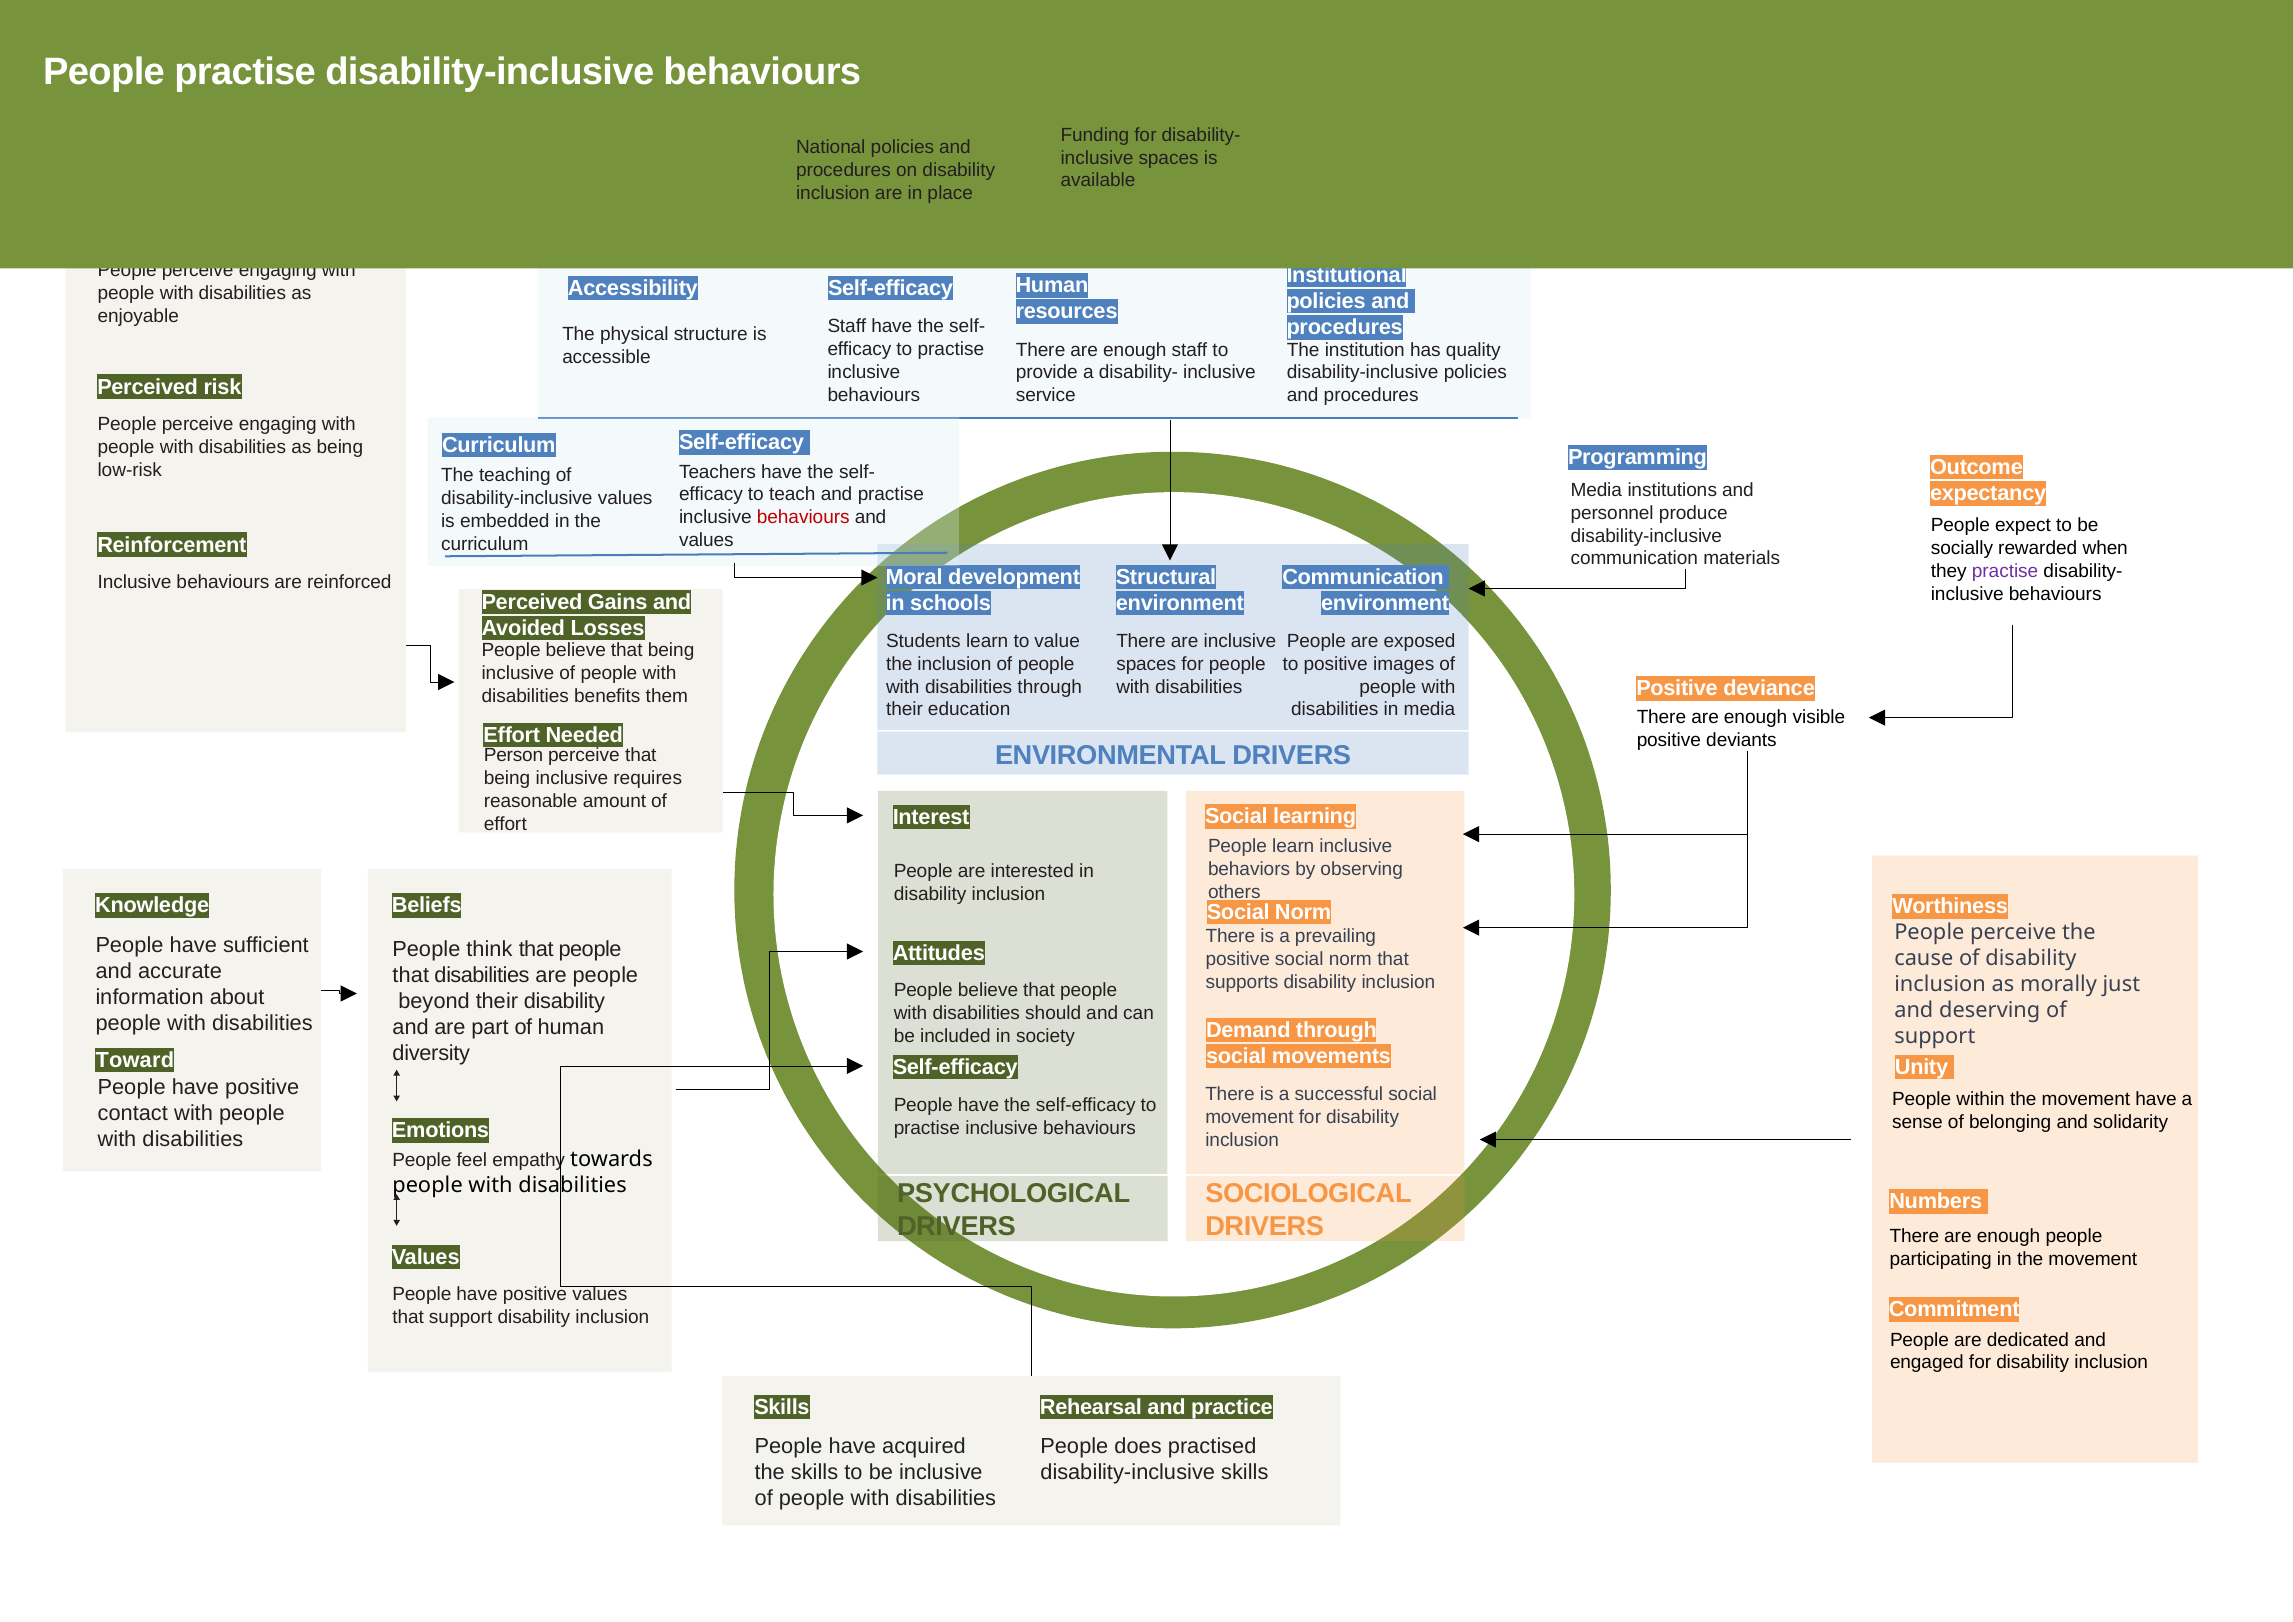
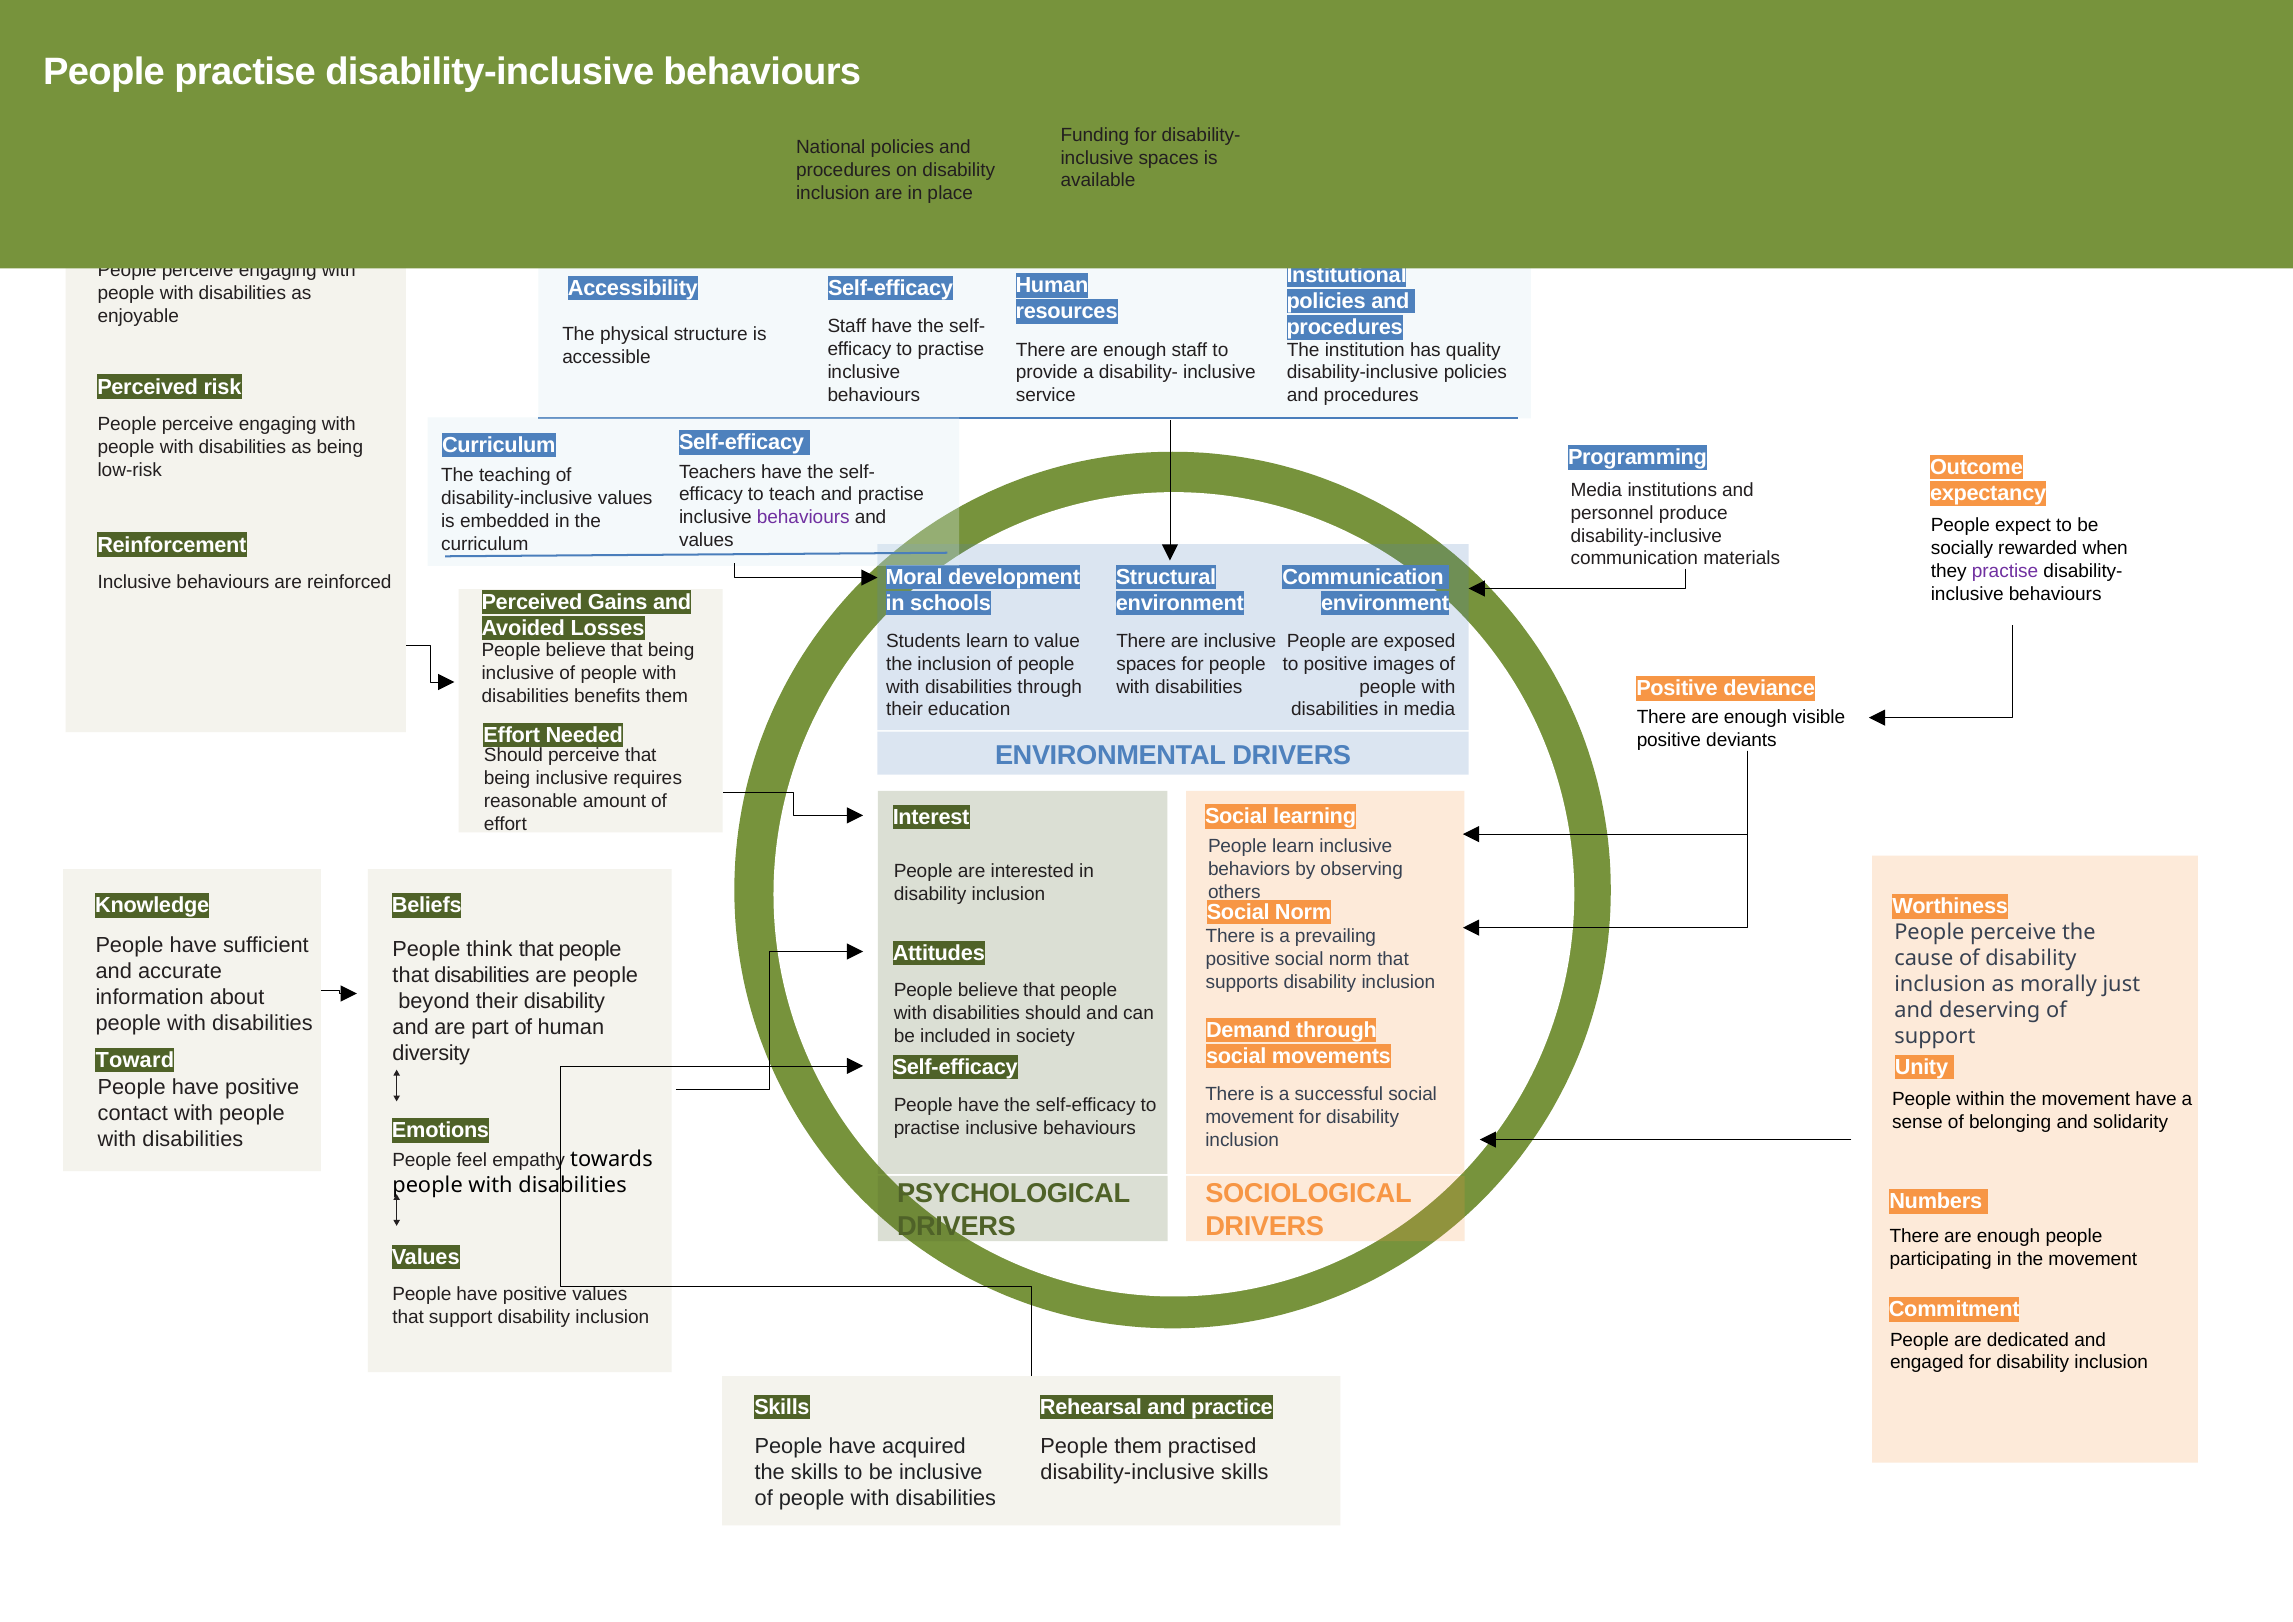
behaviours at (803, 517) colour: red -> purple
Person at (514, 756): Person -> Should
People does: does -> them
